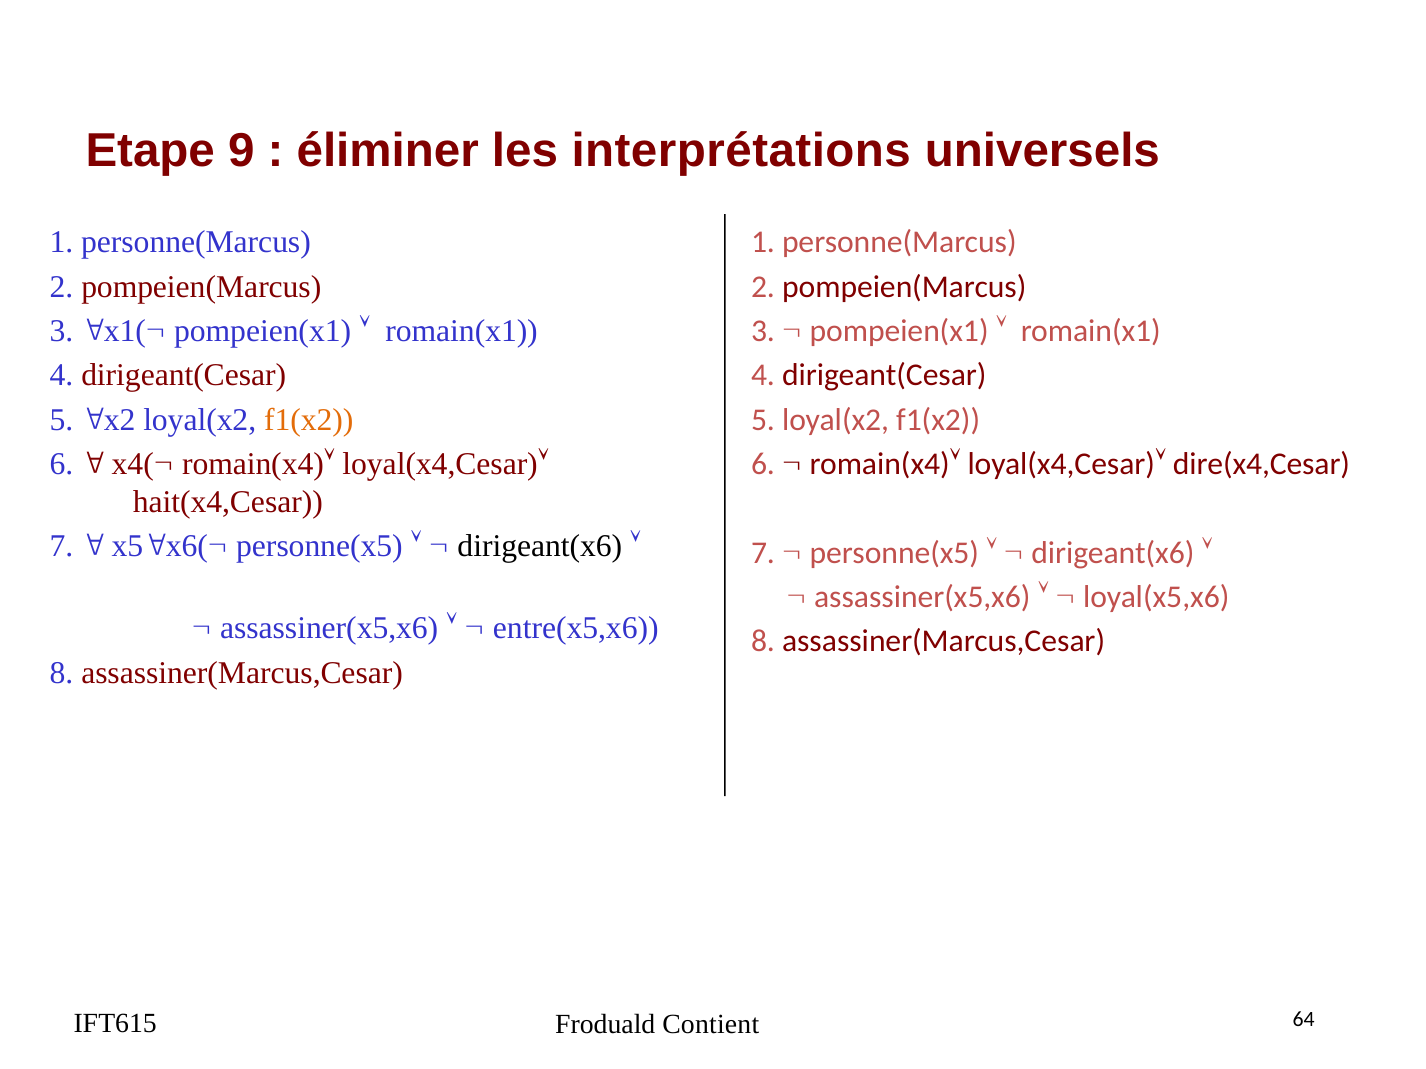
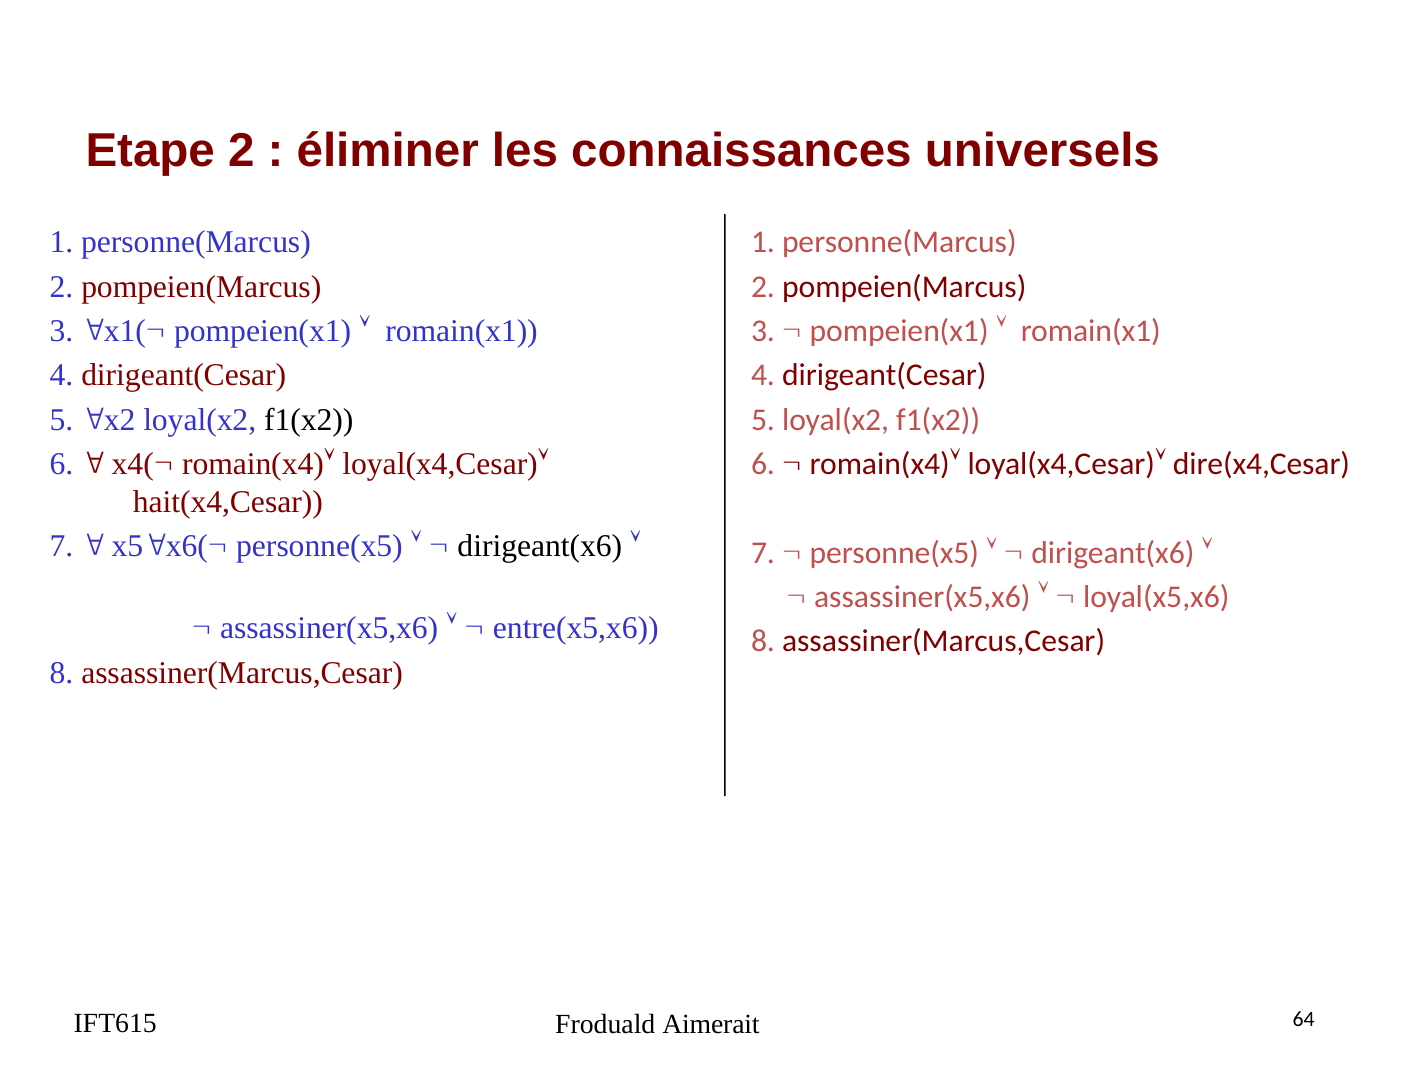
Etape 9: 9 -> 2
interprétations: interprétations -> connaissances
f1(x2 at (309, 420) colour: orange -> black
Contient: Contient -> Aimerait
